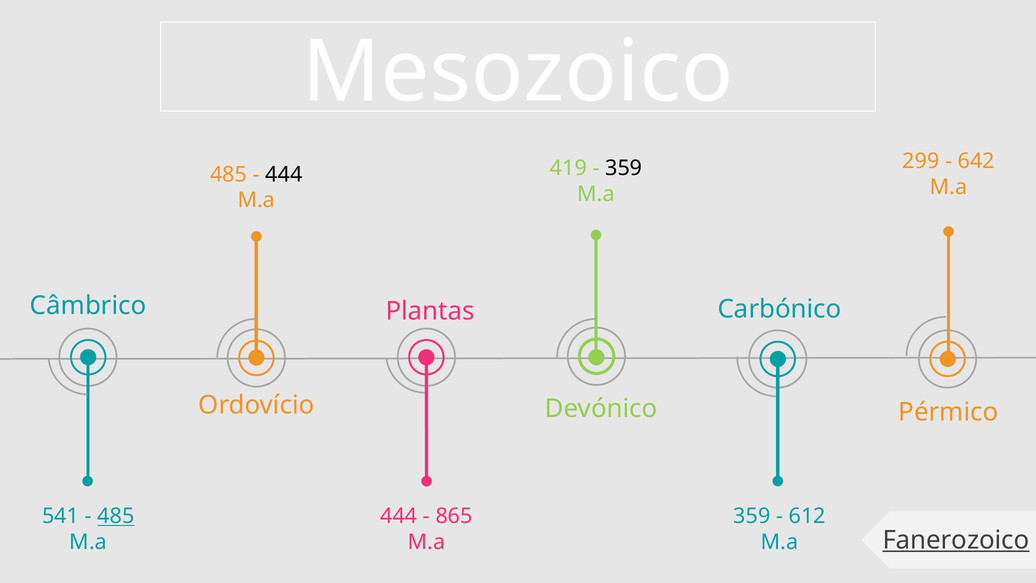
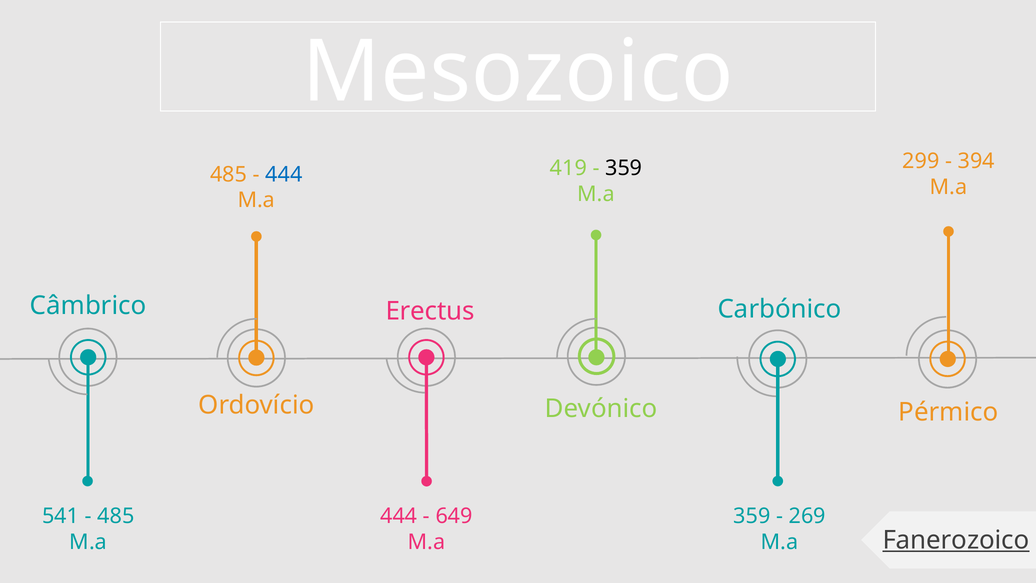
642: 642 -> 394
444 at (284, 174) colour: black -> blue
Plantas: Plantas -> Erectus
865: 865 -> 649
612: 612 -> 269
485 at (116, 516) underline: present -> none
